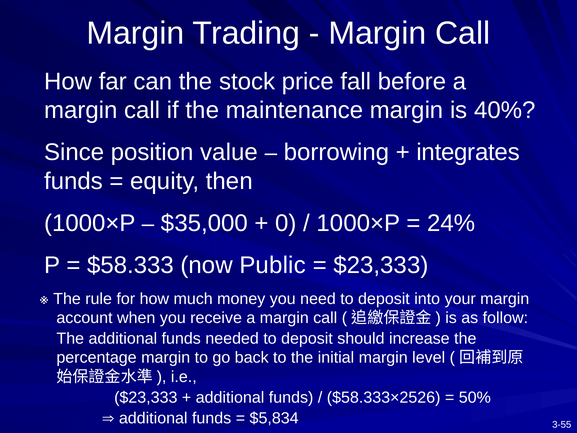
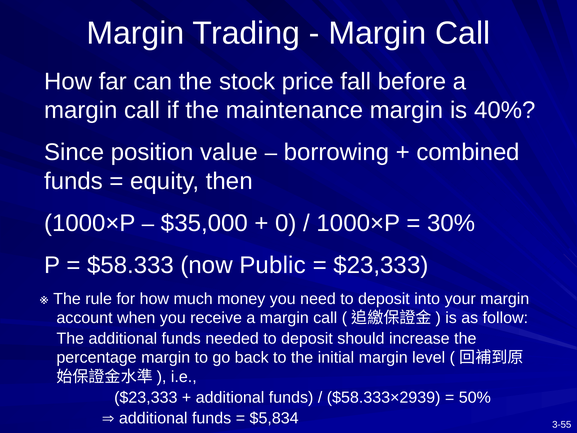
integrates: integrates -> combined
24%: 24% -> 30%
$58.333×2526: $58.333×2526 -> $58.333×2939
